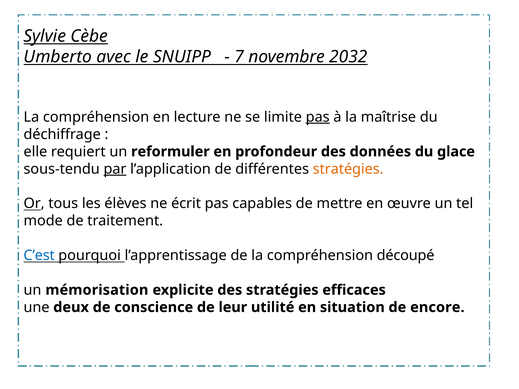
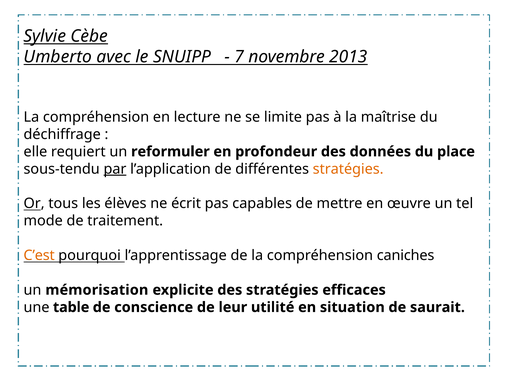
2032: 2032 -> 2013
pas at (318, 117) underline: present -> none
glace: glace -> place
C’est colour: blue -> orange
découpé: découpé -> caniches
deux: deux -> table
encore: encore -> saurait
